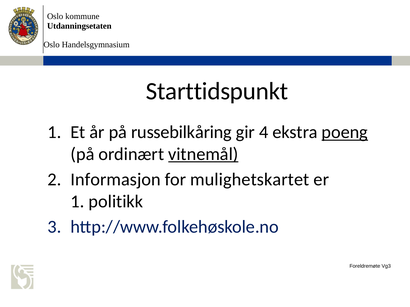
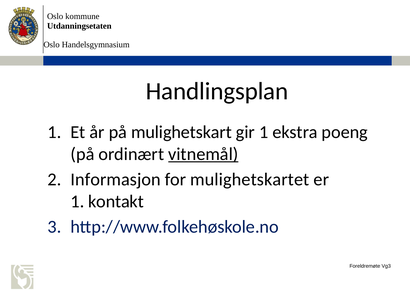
Starttidspunkt: Starttidspunkt -> Handlingsplan
russebilkåring: russebilkåring -> mulighetskart
gir 4: 4 -> 1
poeng underline: present -> none
politikk: politikk -> kontakt
